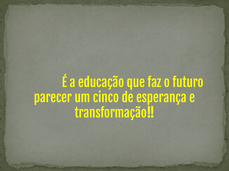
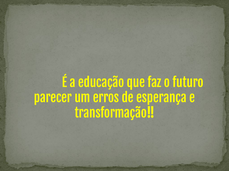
cinco: cinco -> erros
